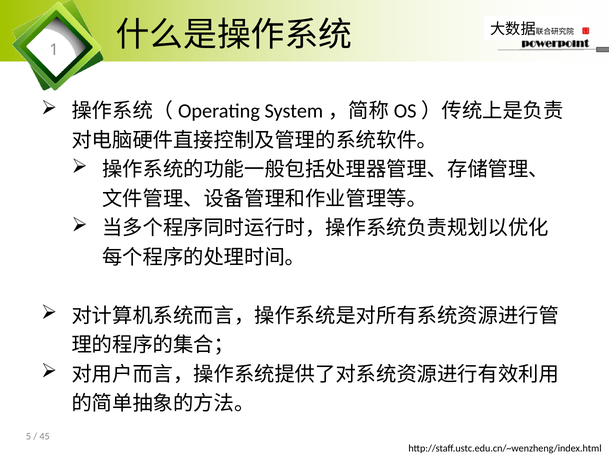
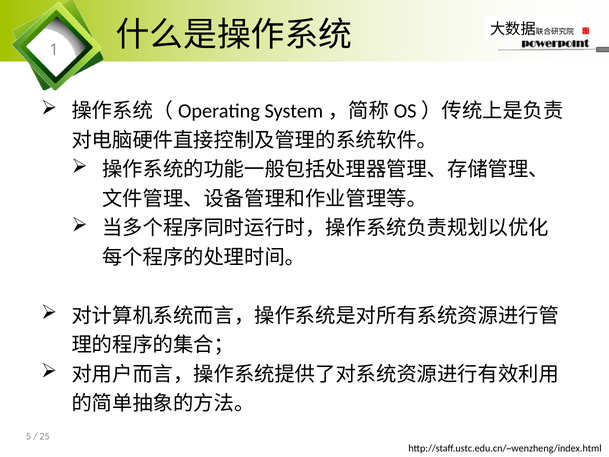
45: 45 -> 25
